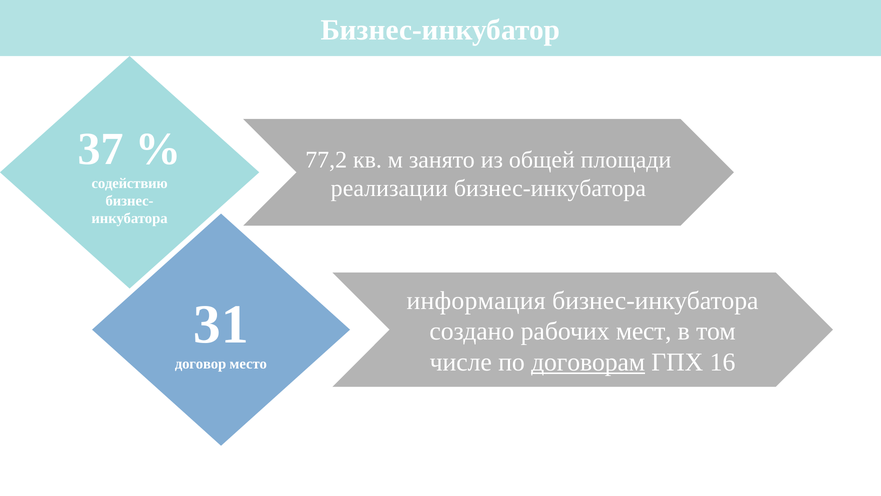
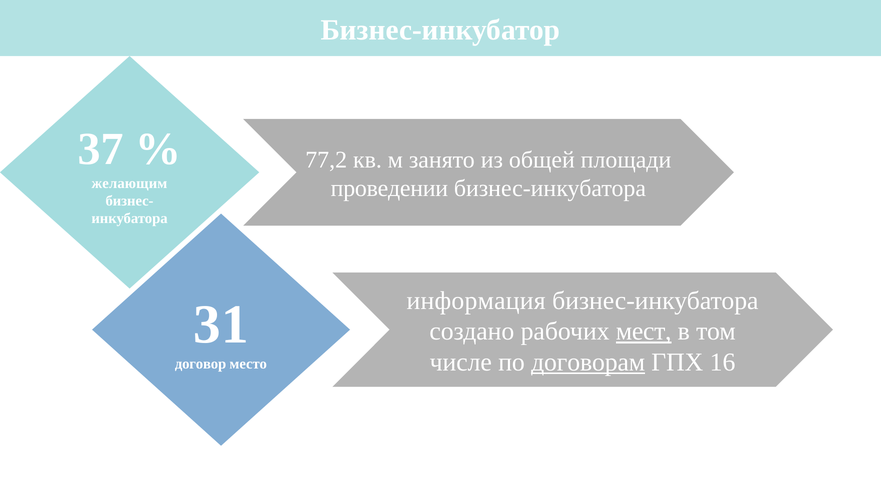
содействию: содействию -> желающим
реализации: реализации -> проведении
мест underline: none -> present
